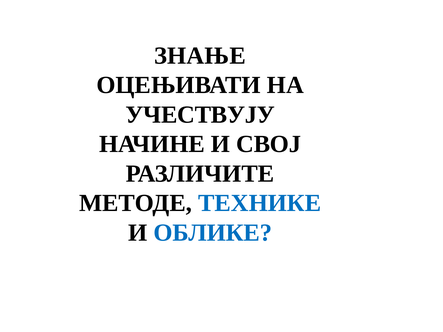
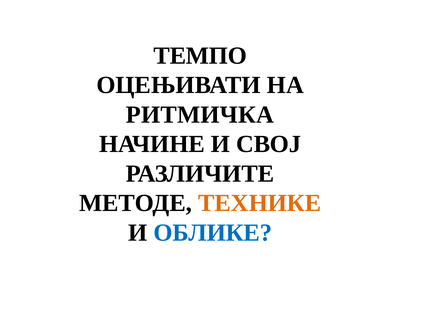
ЗНАЊЕ: ЗНАЊЕ -> ТЕМПО
УЧЕСТВУЈУ: УЧЕСТВУЈУ -> РИТМИЧКА
ТЕХНИКЕ colour: blue -> orange
